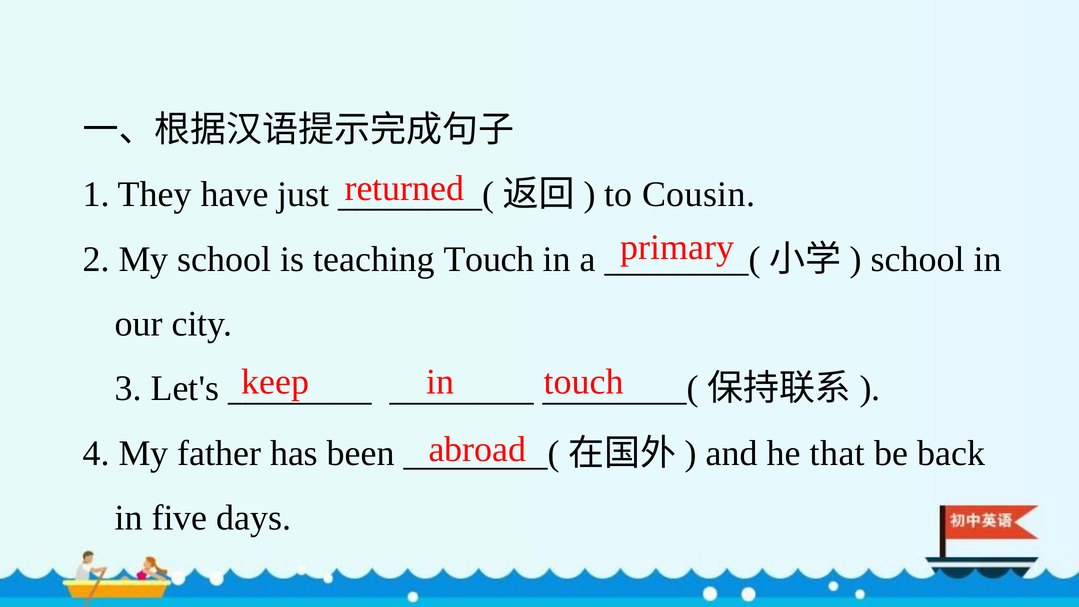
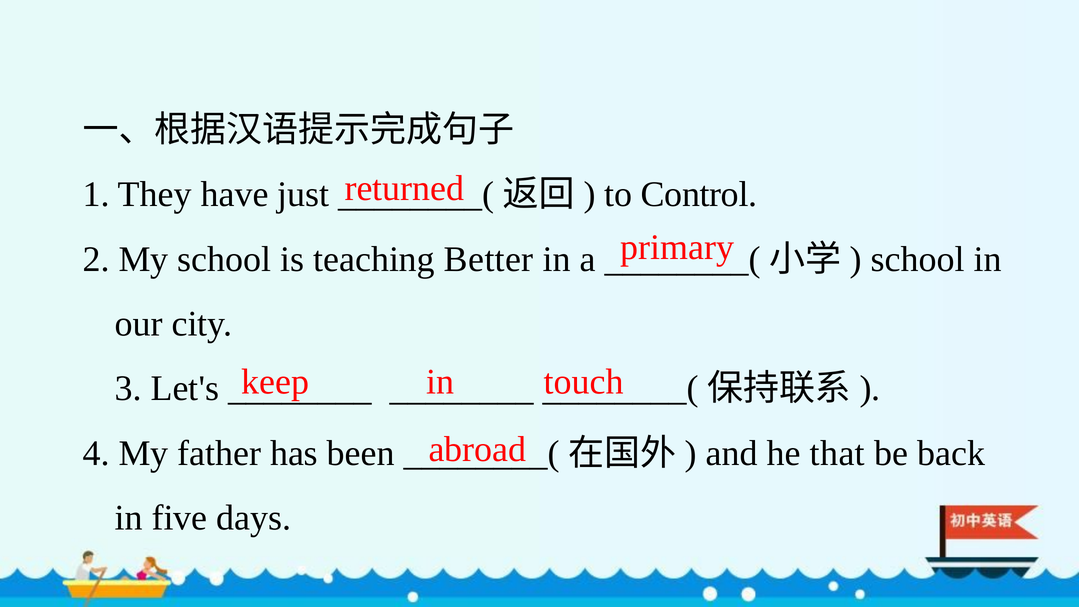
Cousin: Cousin -> Control
teaching Touch: Touch -> Better
